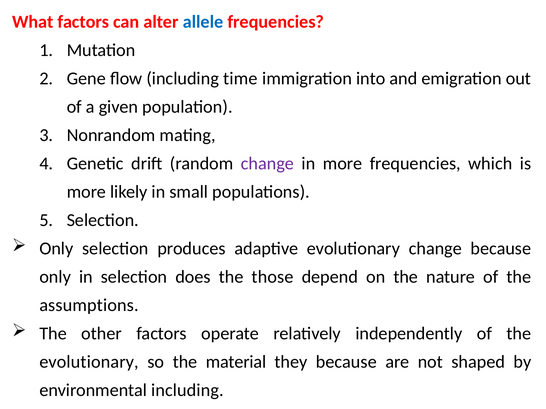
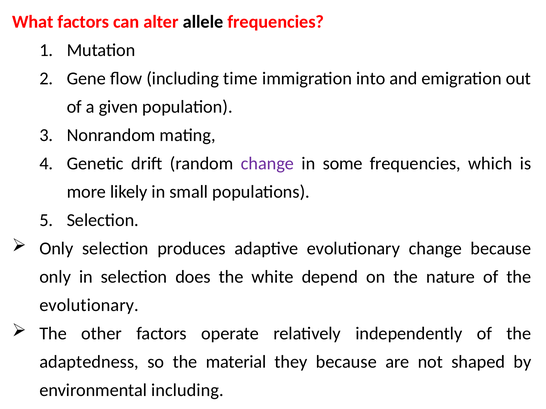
allele colour: blue -> black
in more: more -> some
those: those -> white
assumptions at (89, 306): assumptions -> evolutionary
evolutionary at (89, 362): evolutionary -> adaptedness
